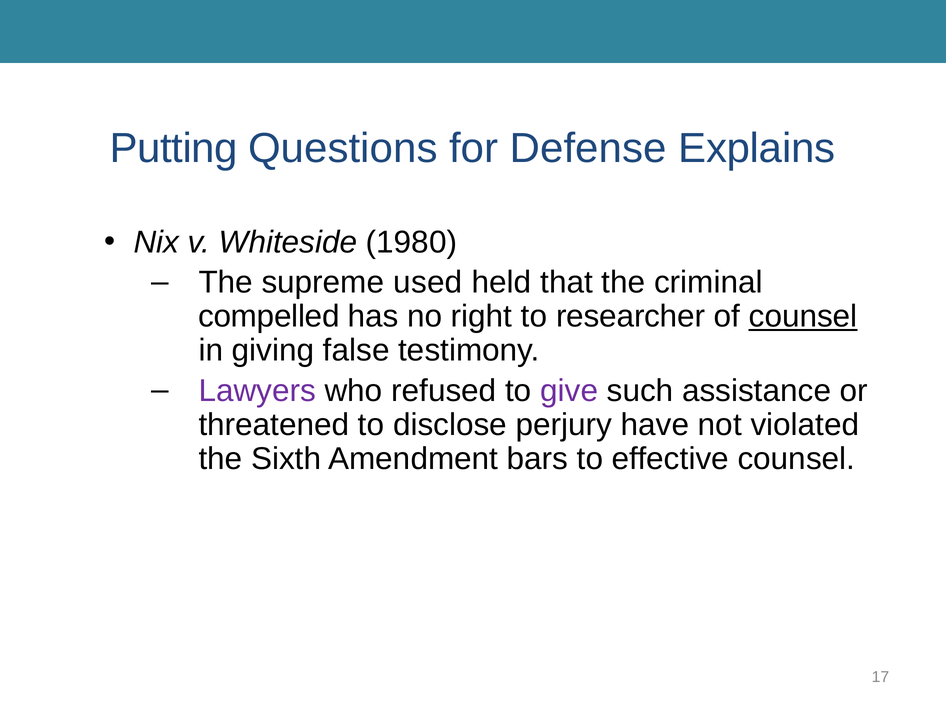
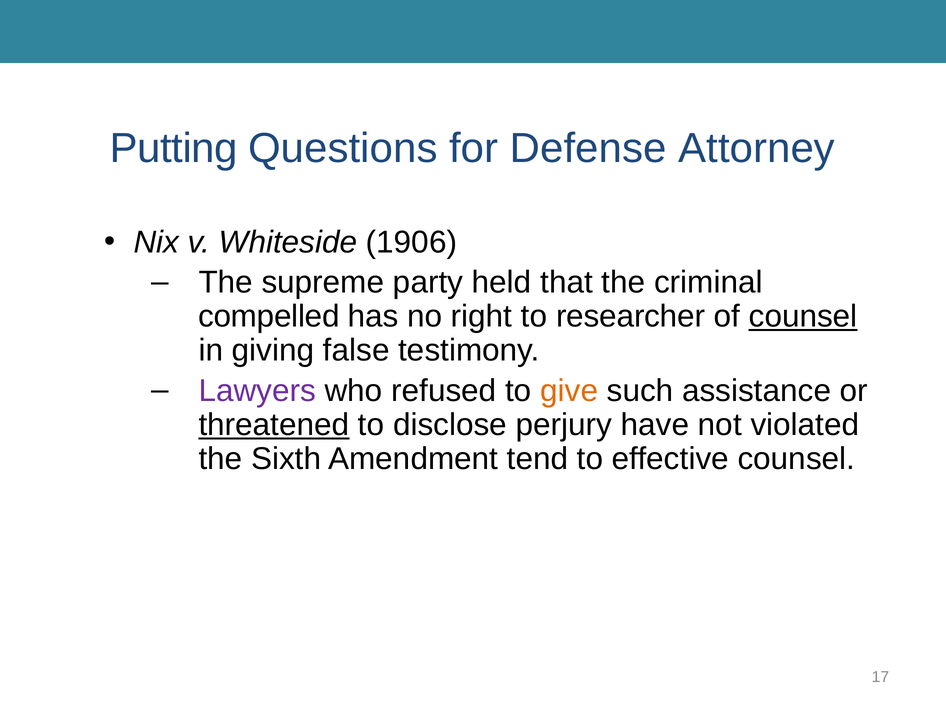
Explains: Explains -> Attorney
1980: 1980 -> 1906
used: used -> party
give colour: purple -> orange
threatened underline: none -> present
bars: bars -> tend
